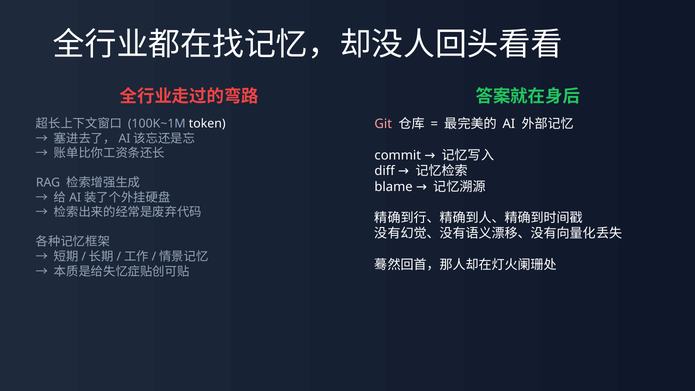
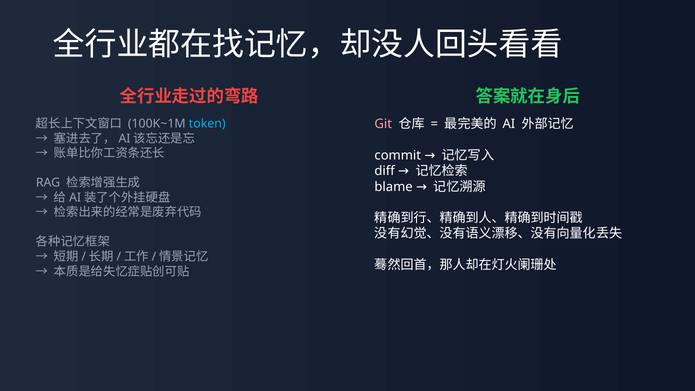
token colour: white -> light blue
